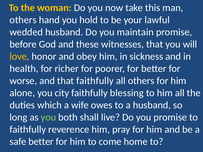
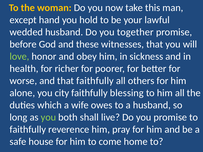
others at (23, 20): others -> except
maintain: maintain -> together
love colour: yellow -> light green
safe better: better -> house
